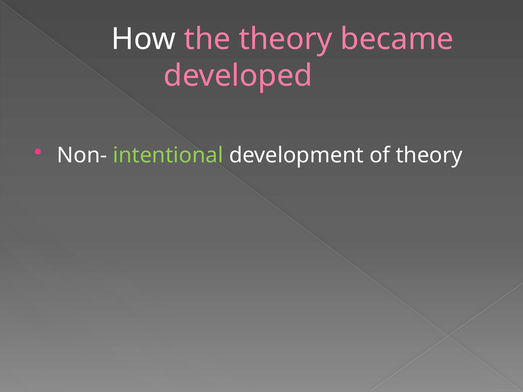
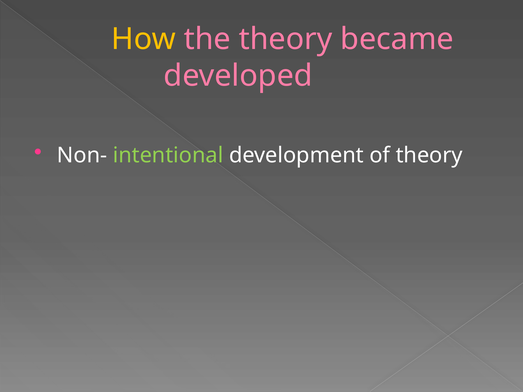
How colour: white -> yellow
